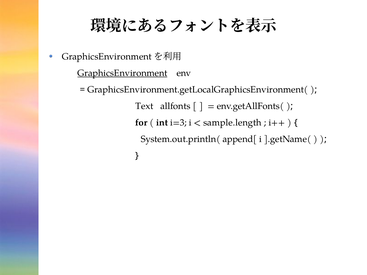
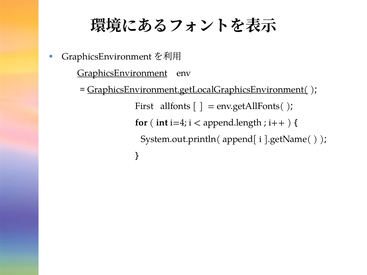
GraphicsEnvironment.getLocalGraphicsEnvironment( underline: none -> present
Text: Text -> First
i=3: i=3 -> i=4
sample.length: sample.length -> append.length
